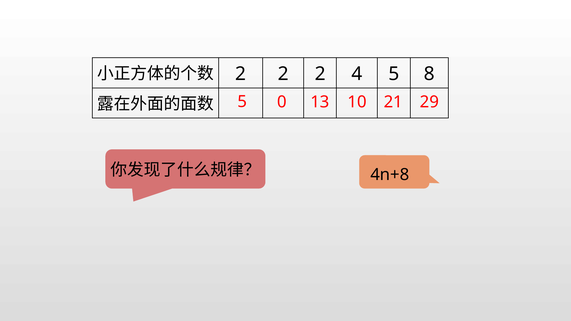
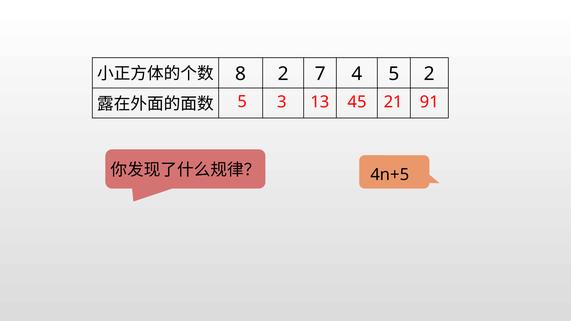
2 at (241, 74): 2 -> 8
2 at (320, 74): 2 -> 7
5 8: 8 -> 2
0: 0 -> 3
10: 10 -> 45
29: 29 -> 91
4n+8: 4n+8 -> 4n+5
